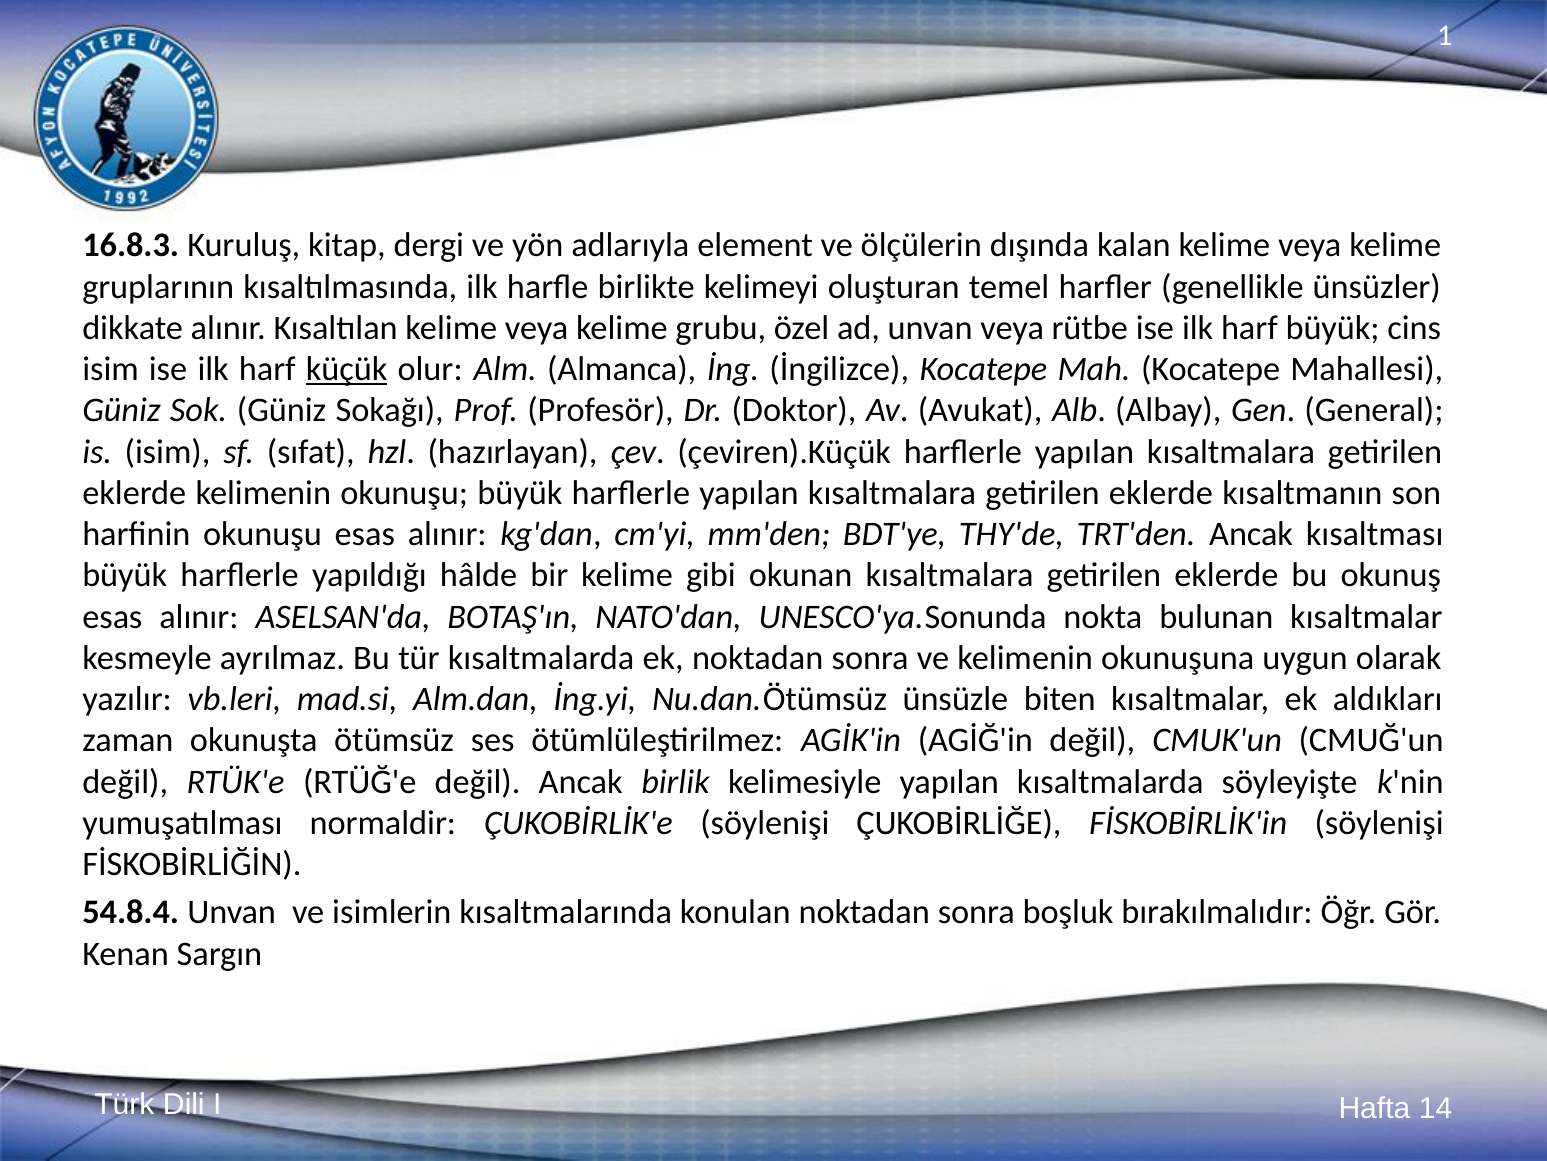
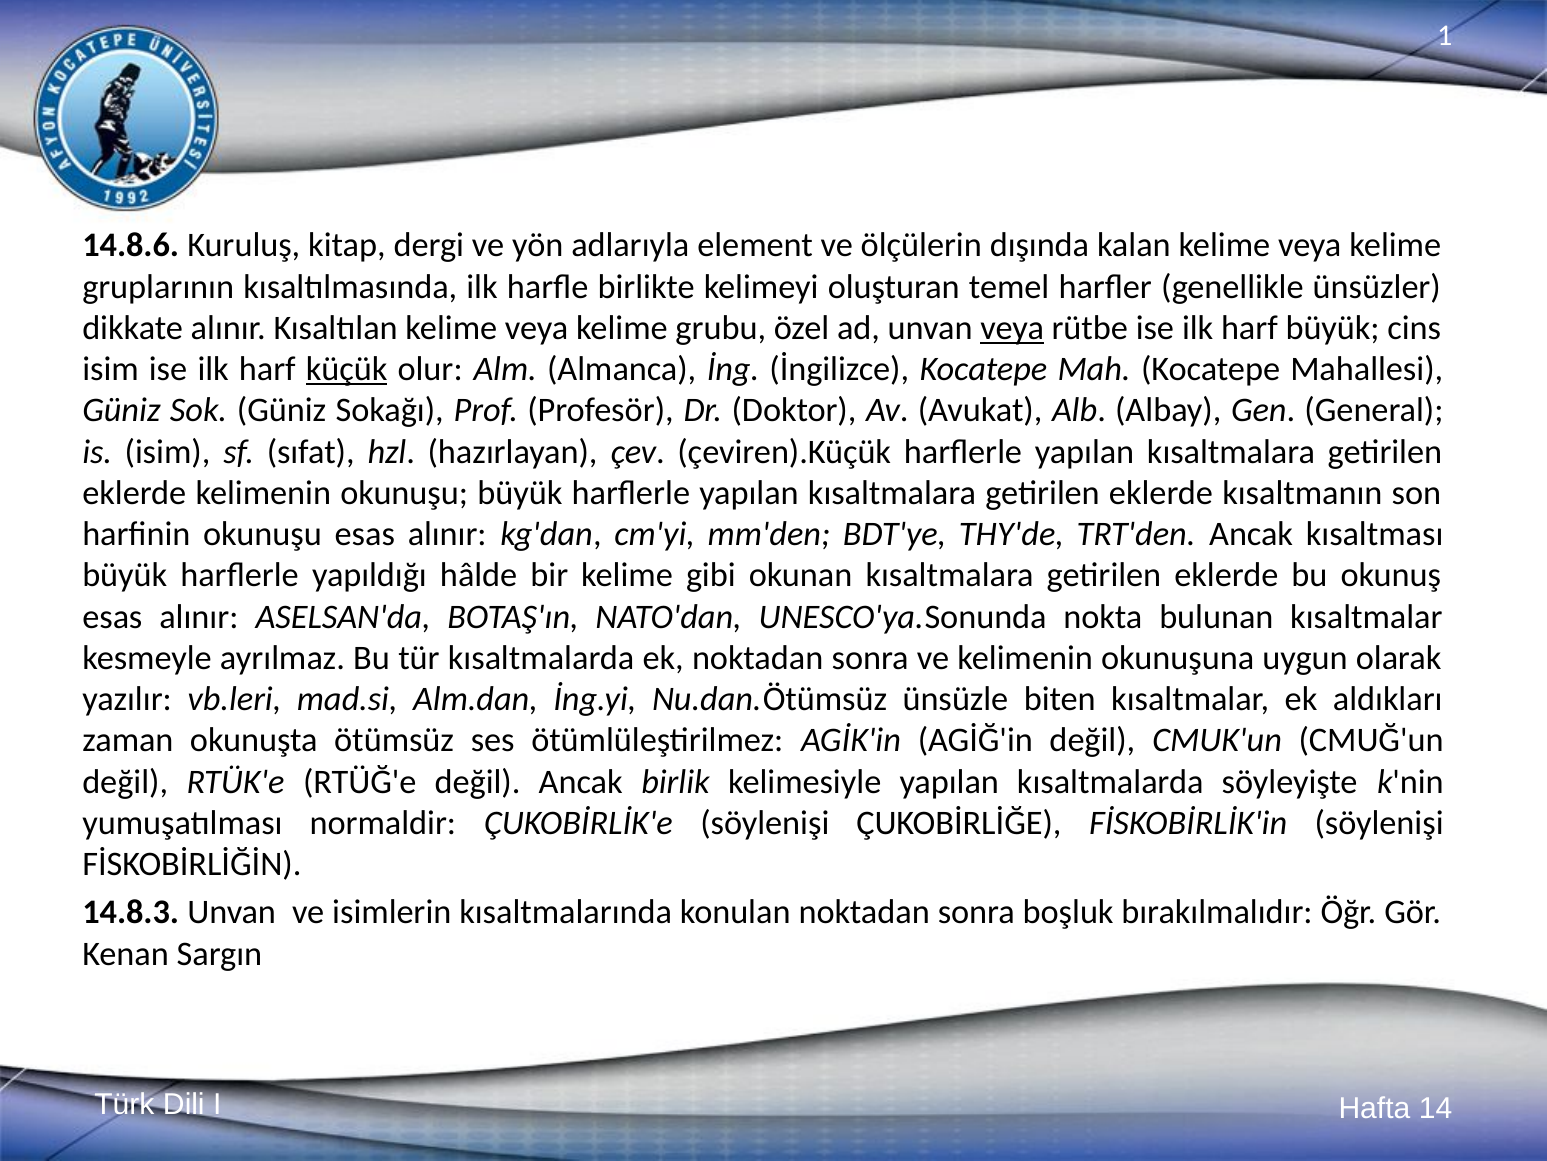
16.8.3: 16.8.3 -> 14.8.6
veya at (1012, 328) underline: none -> present
54.8.4: 54.8.4 -> 14.8.3
